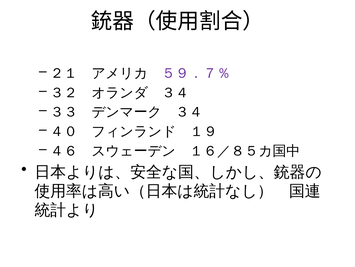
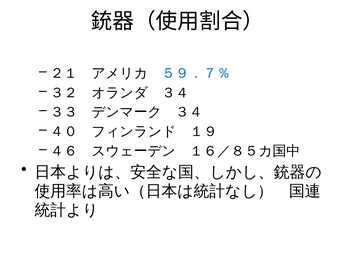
５９．７％ colour: purple -> blue
